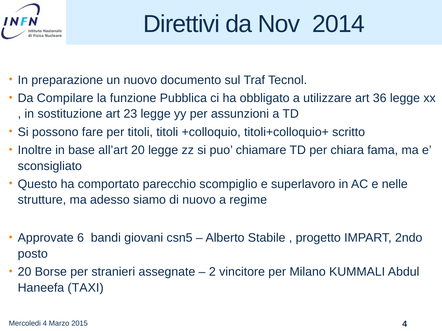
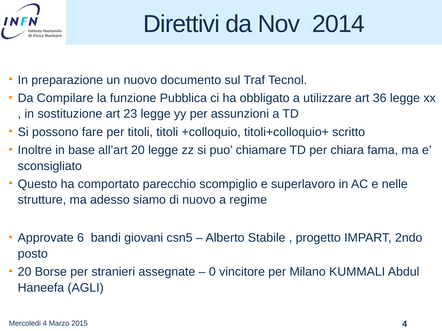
2: 2 -> 0
TAXI: TAXI -> AGLI
